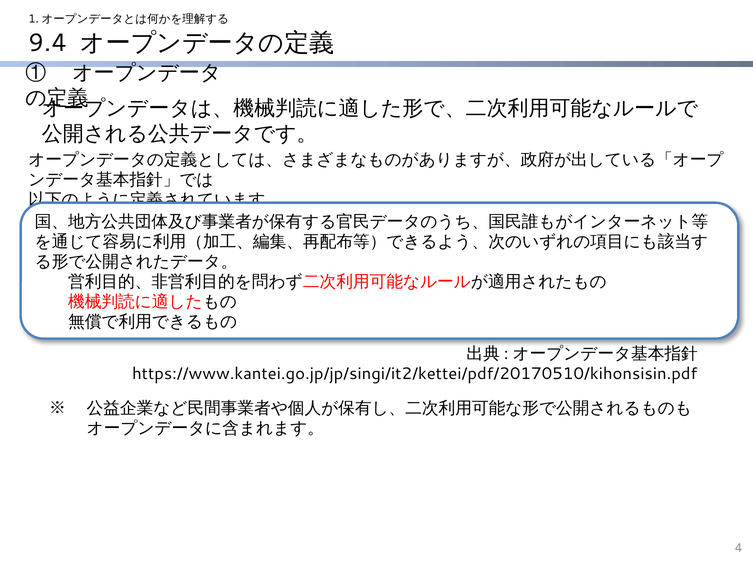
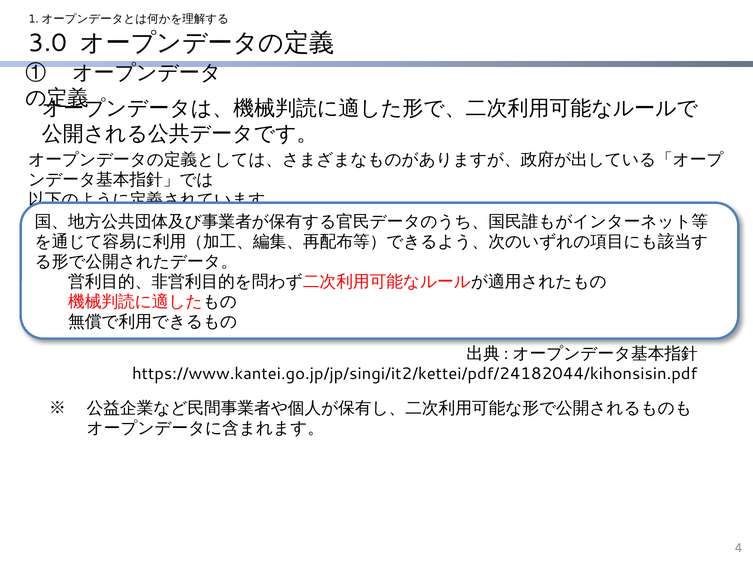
9.4: 9.4 -> 3.0
https://www.kantei.go.jp/jp/singi/it2/kettei/pdf/20170510/kihonsisin.pdf: https://www.kantei.go.jp/jp/singi/it2/kettei/pdf/20170510/kihonsisin.pdf -> https://www.kantei.go.jp/jp/singi/it2/kettei/pdf/24182044/kihonsisin.pdf
